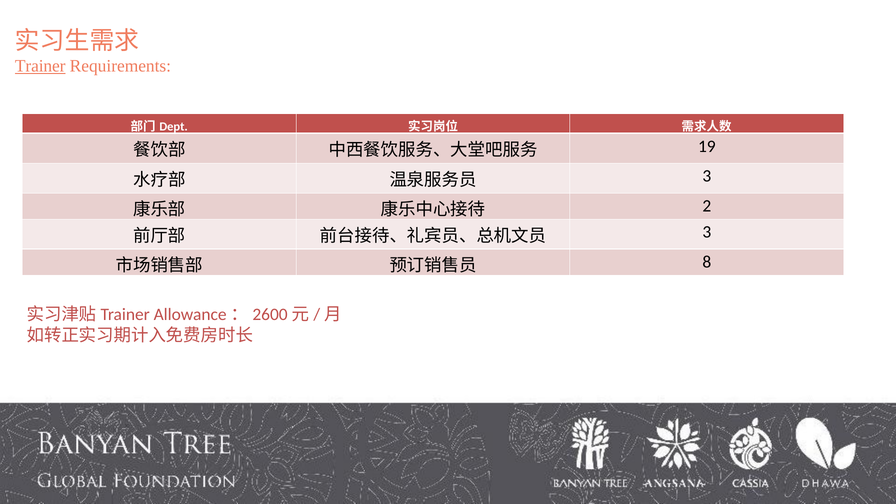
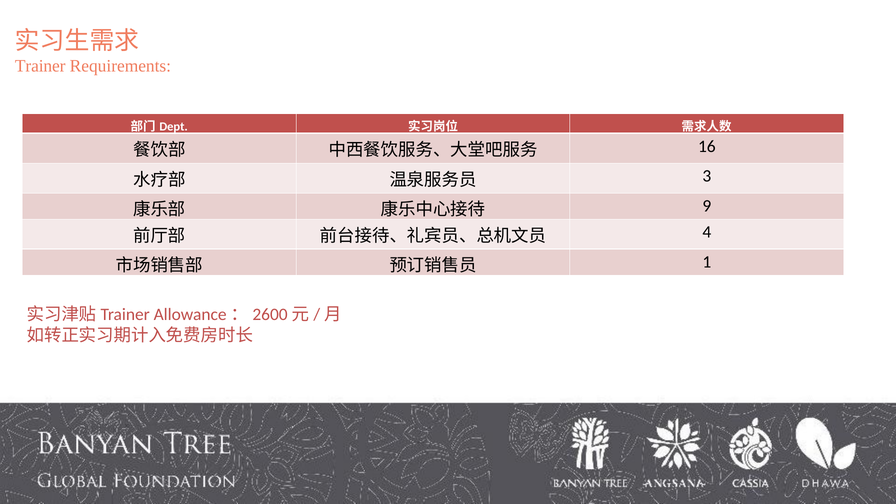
Trainer underline: present -> none
19: 19 -> 16
2: 2 -> 9
3 at (707, 232): 3 -> 4
8: 8 -> 1
